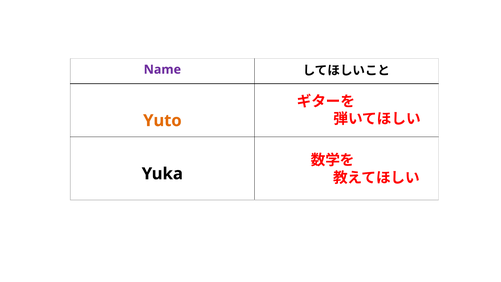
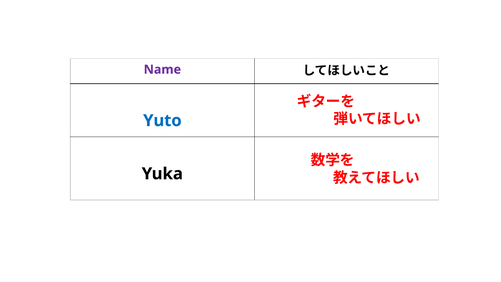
Yuto colour: orange -> blue
